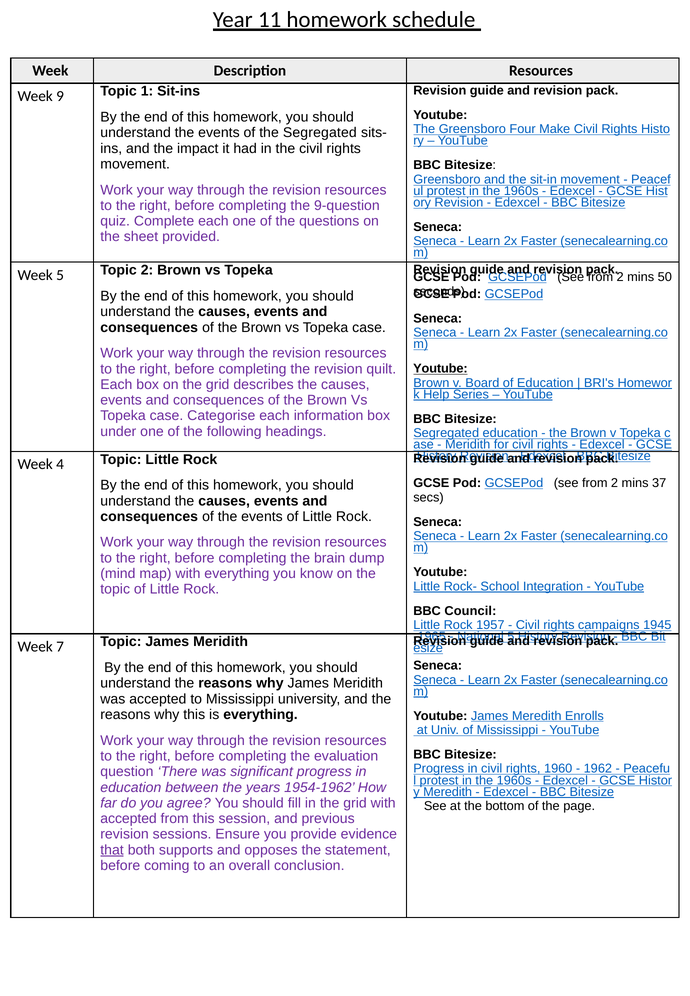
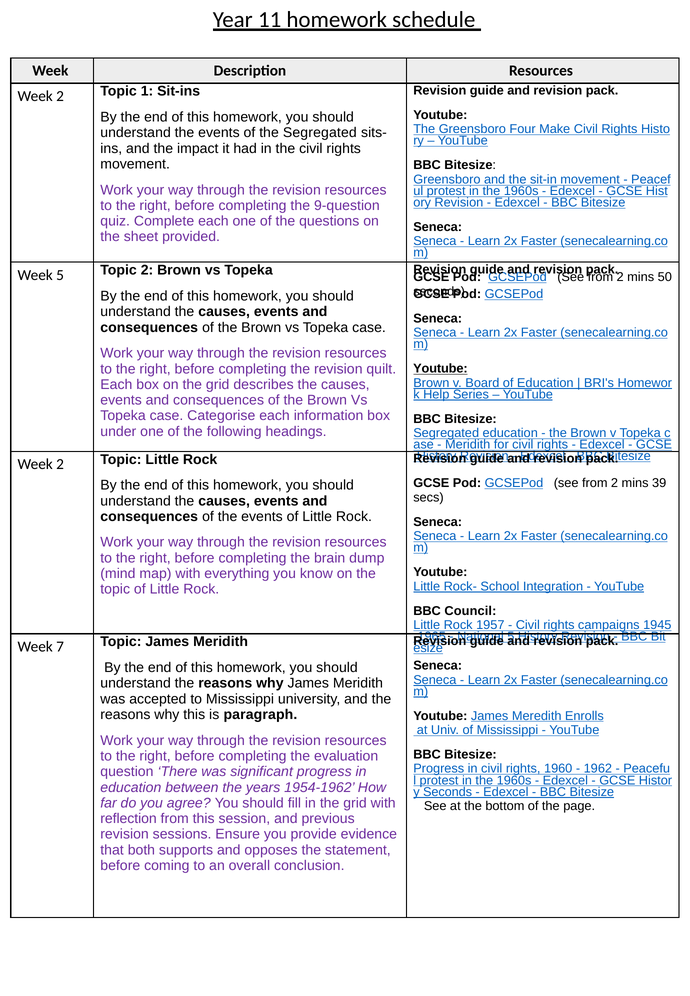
9 at (60, 96): 9 -> 2
4 at (60, 465): 4 -> 2
37: 37 -> 39
is everything: everything -> paragraph
Meredith at (448, 792): Meredith -> Seconds
accepted at (129, 819): accepted -> reflection
that underline: present -> none
